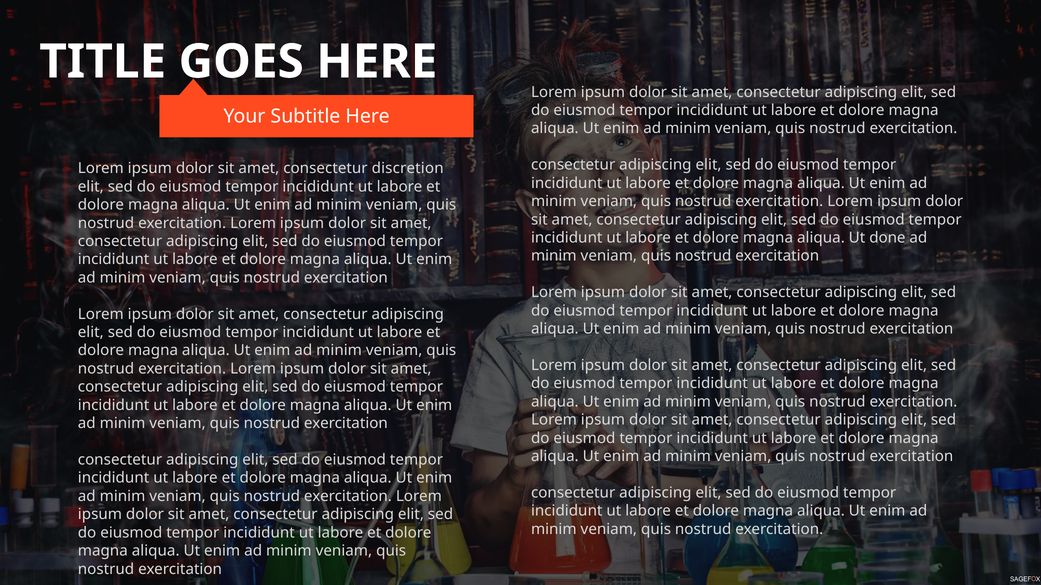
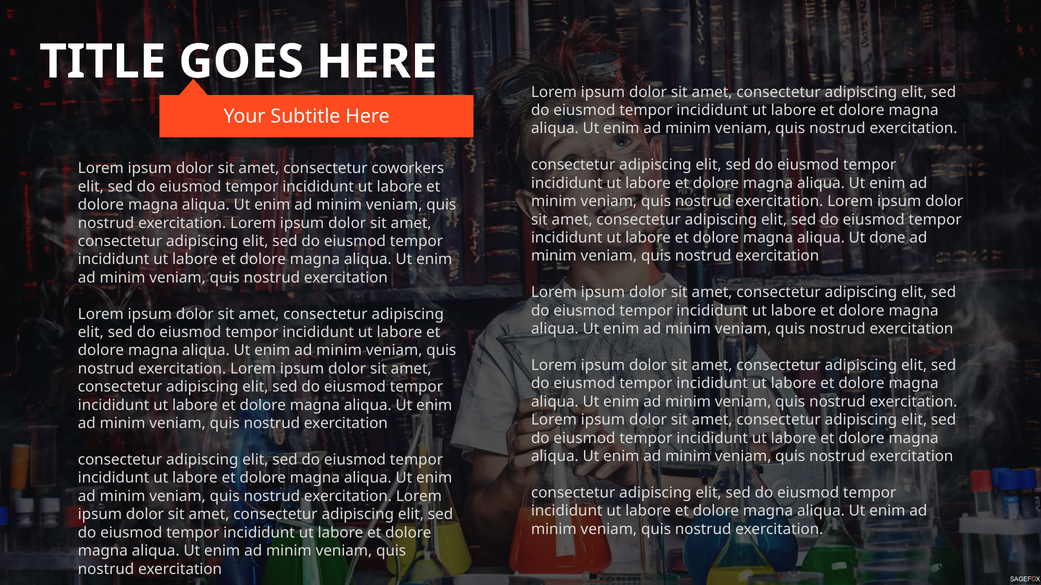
discretion: discretion -> coworkers
